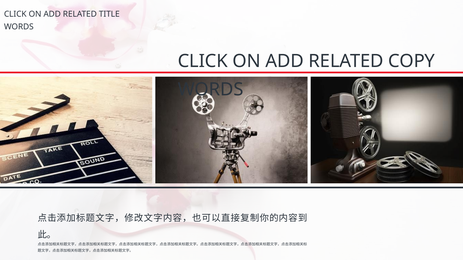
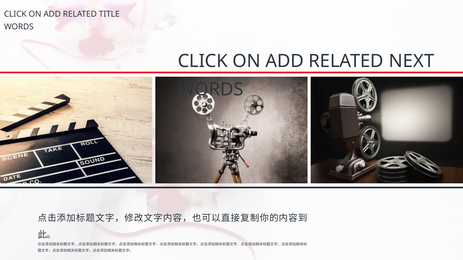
COPY: COPY -> NEXT
